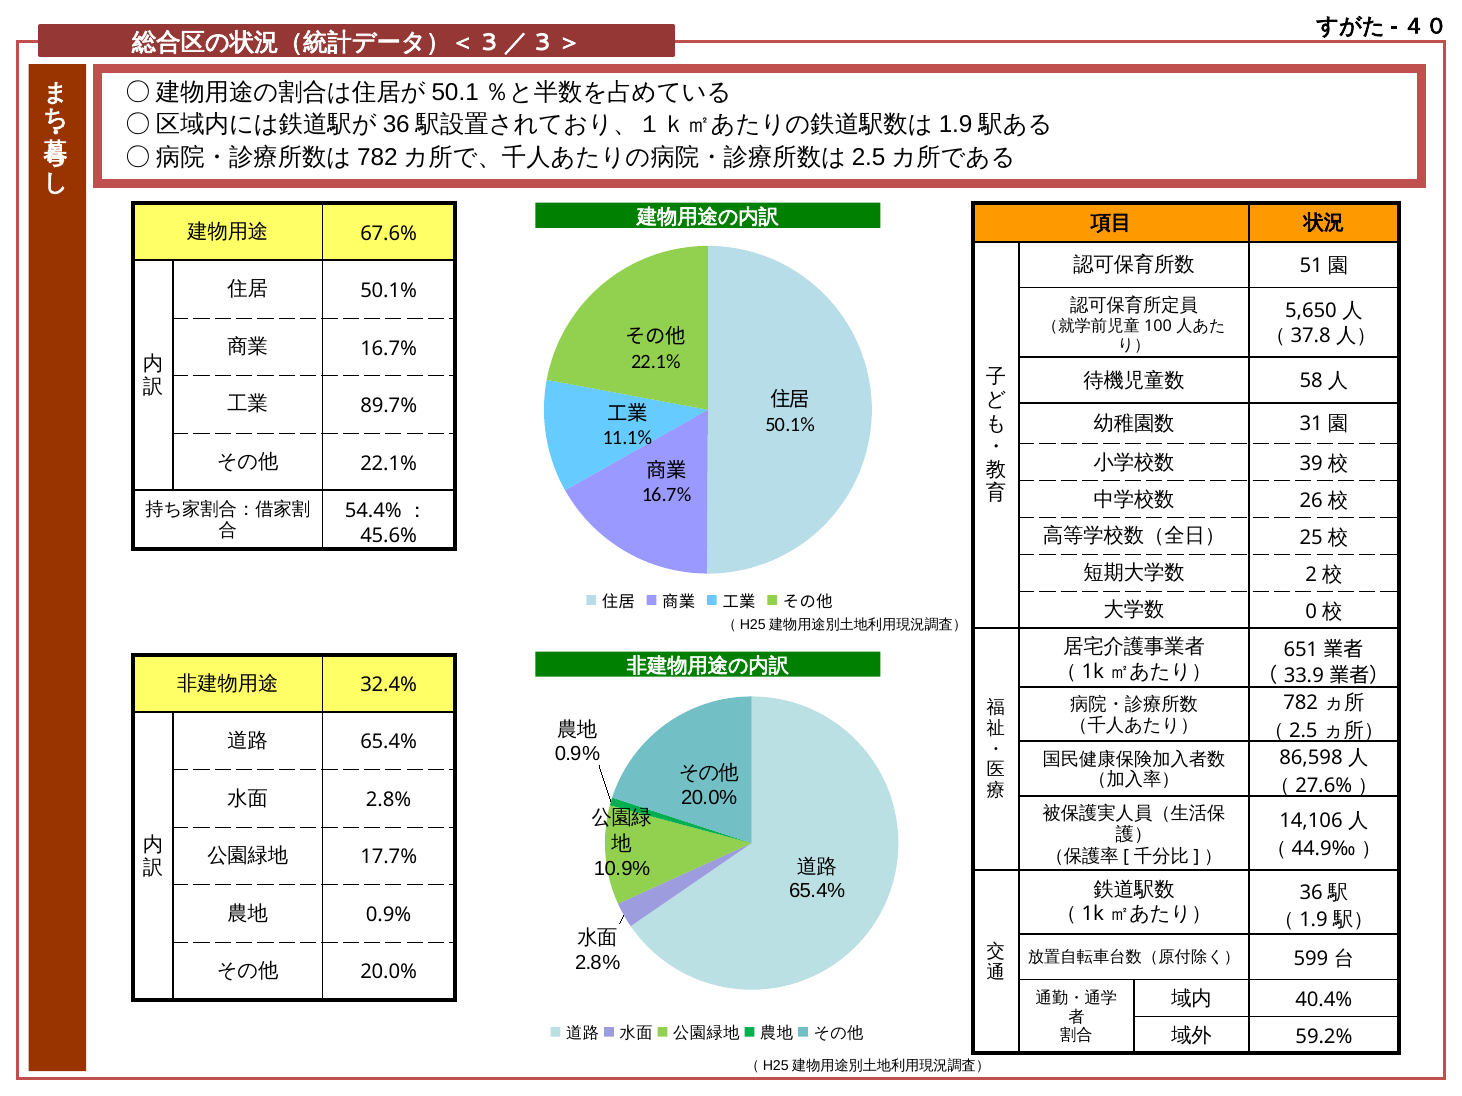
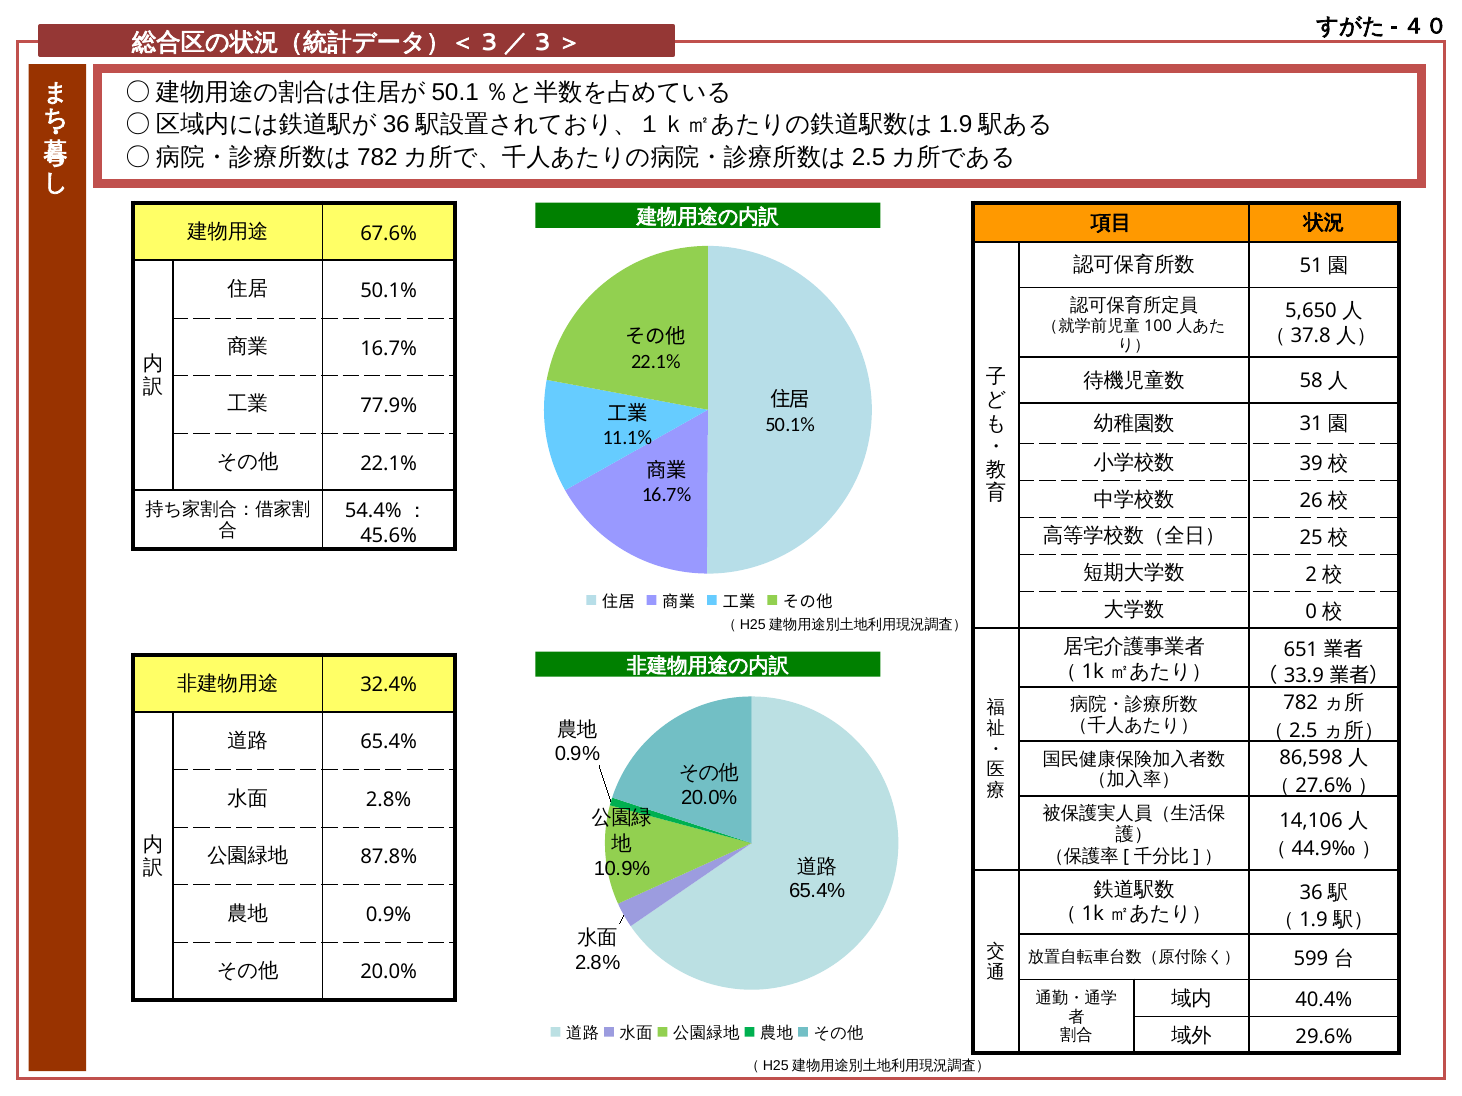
89.7%: 89.7% -> 77.9%
17.7%: 17.7% -> 87.8%
59.2%: 59.2% -> 29.6%
